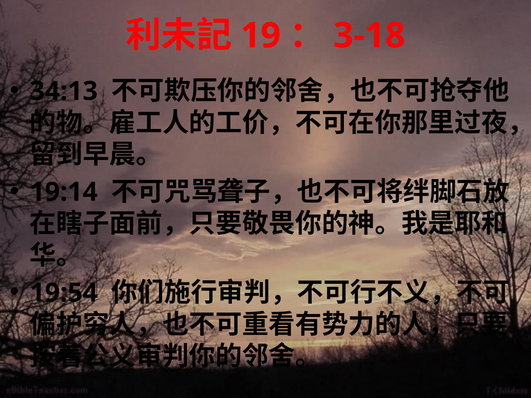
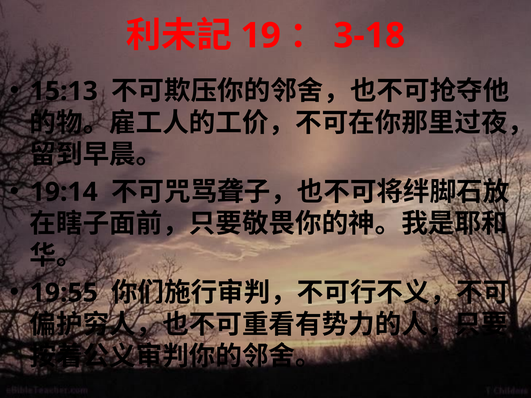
34:13: 34:13 -> 15:13
19:54: 19:54 -> 19:55
